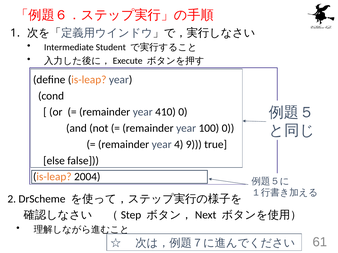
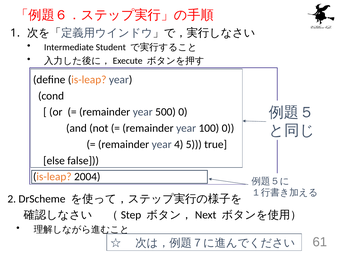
410: 410 -> 500
9: 9 -> 5
